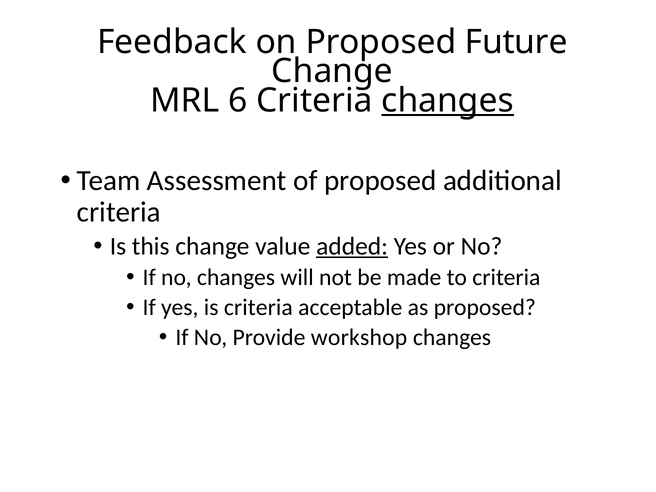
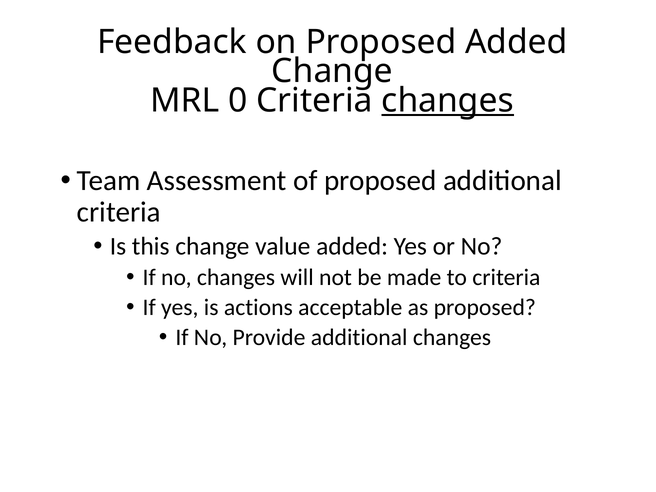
Proposed Future: Future -> Added
6: 6 -> 0
added at (352, 246) underline: present -> none
is criteria: criteria -> actions
Provide workshop: workshop -> additional
